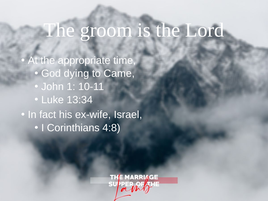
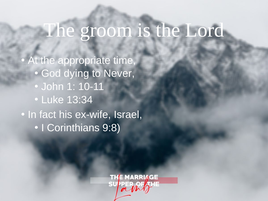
Came: Came -> Never
4:8: 4:8 -> 9:8
